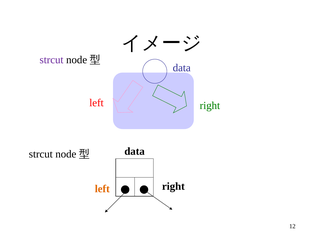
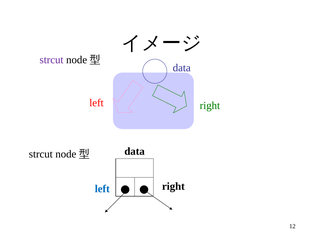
left at (102, 189) colour: orange -> blue
